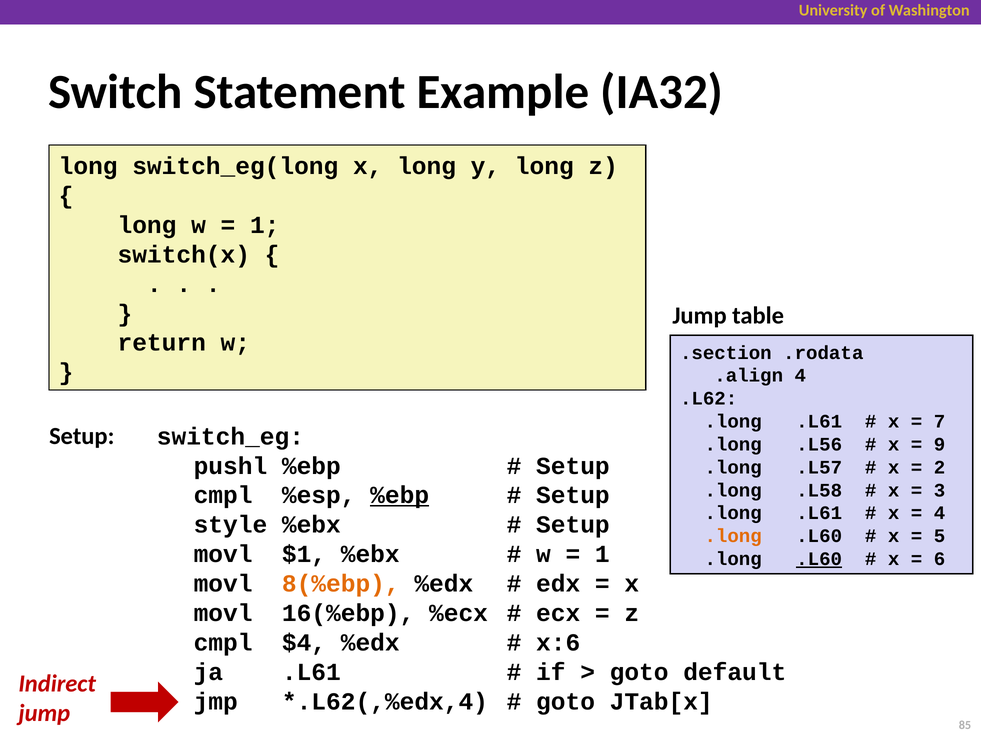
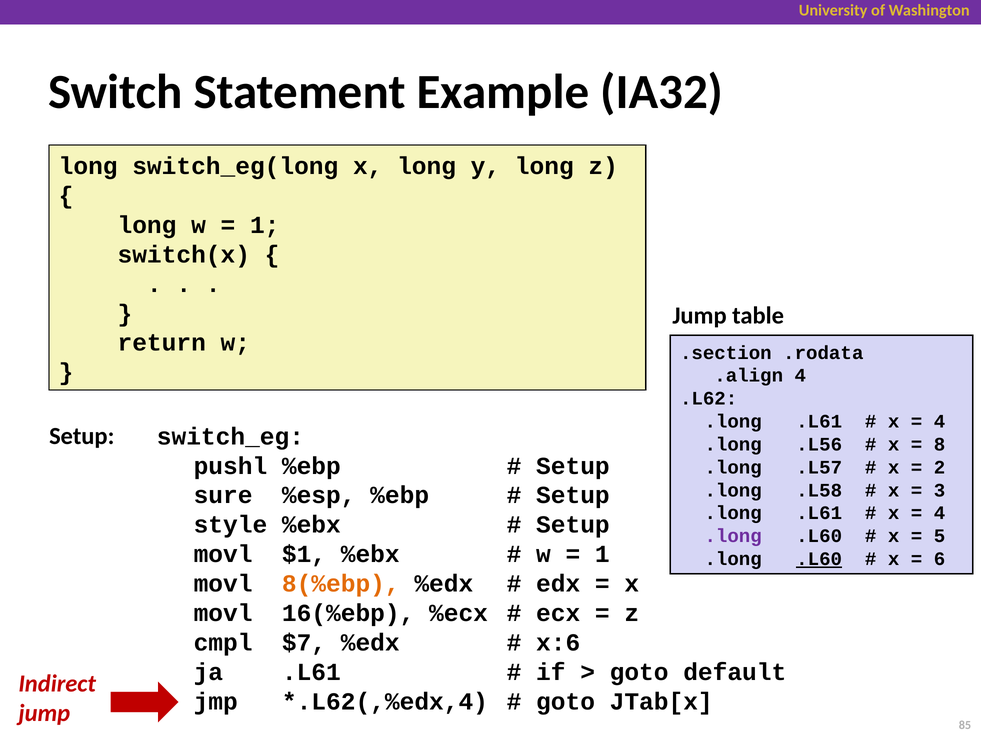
7 at (940, 421): 7 -> 4
9: 9 -> 8
cmpl at (223, 495): cmpl -> sure
%ebp at (400, 495) underline: present -> none
.long at (733, 536) colour: orange -> purple
$4: $4 -> $7
